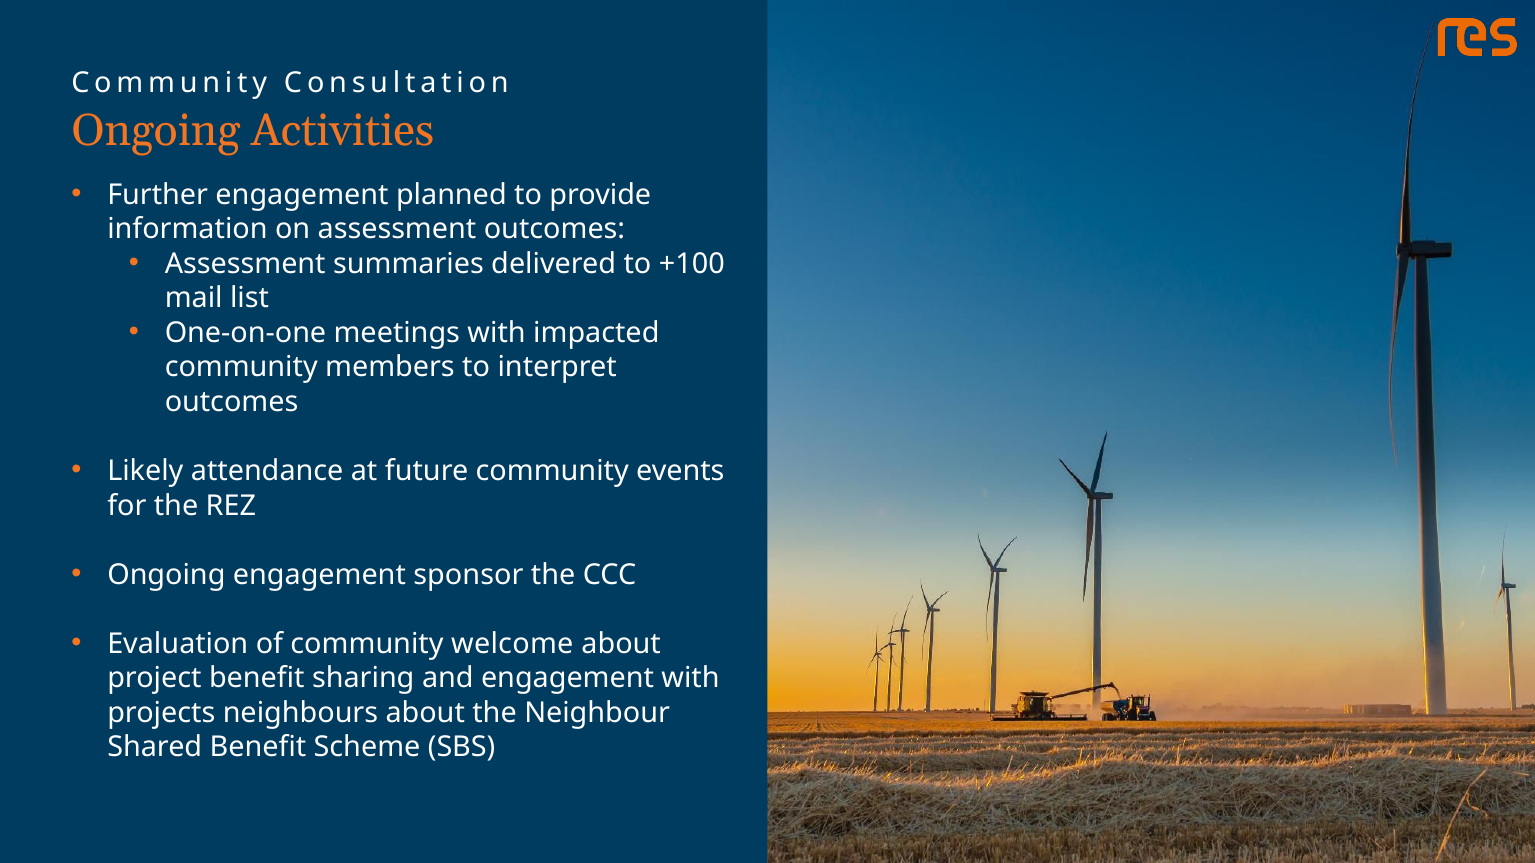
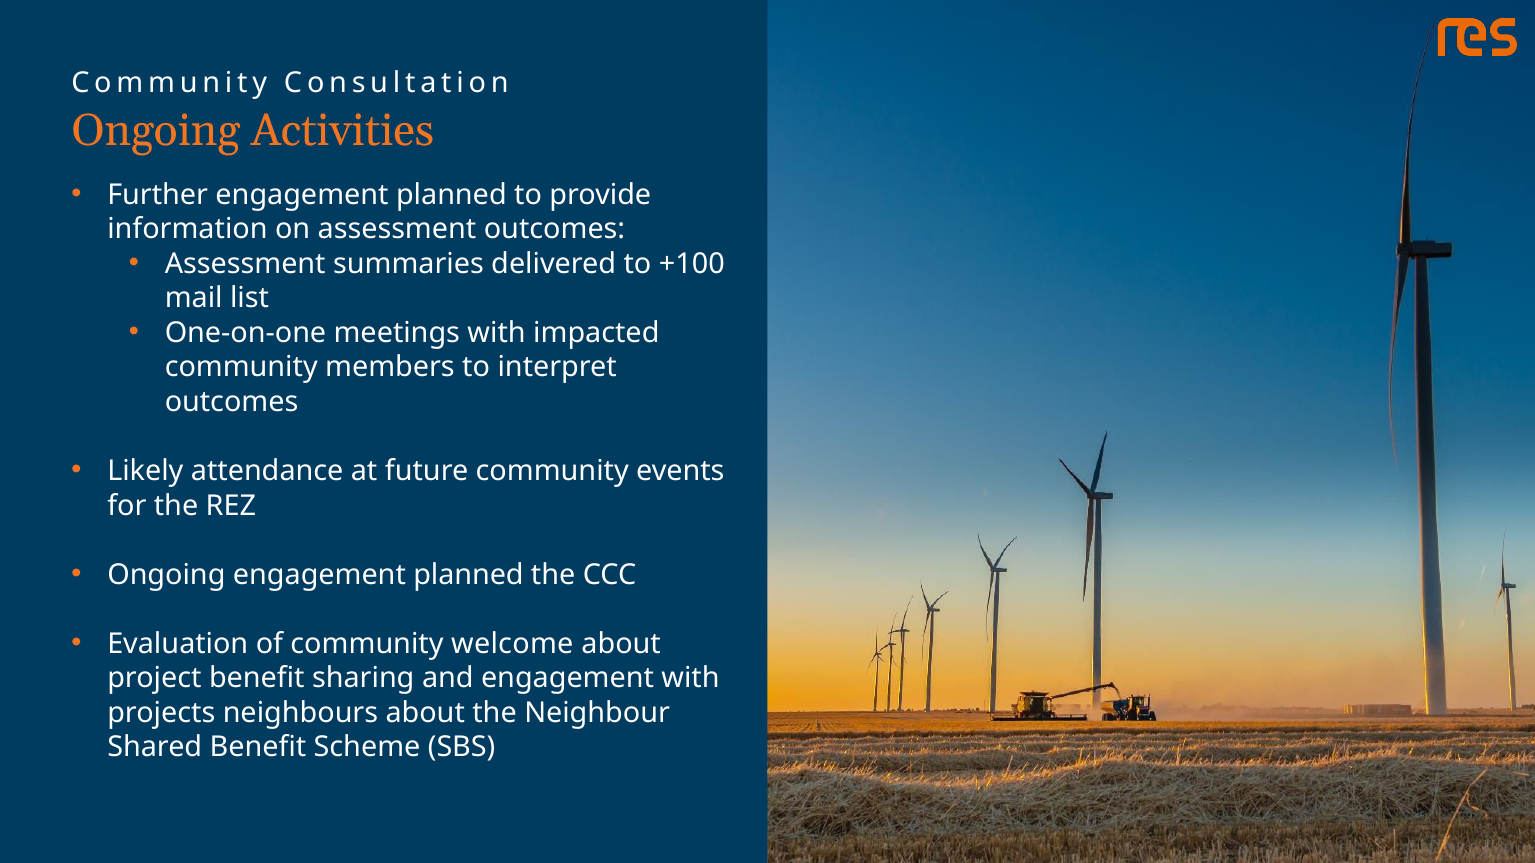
Ongoing engagement sponsor: sponsor -> planned
